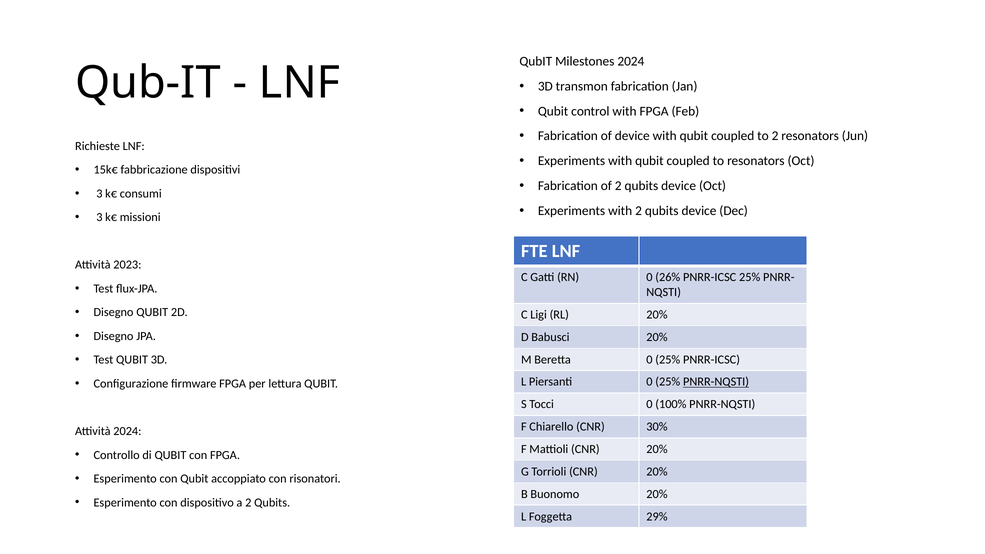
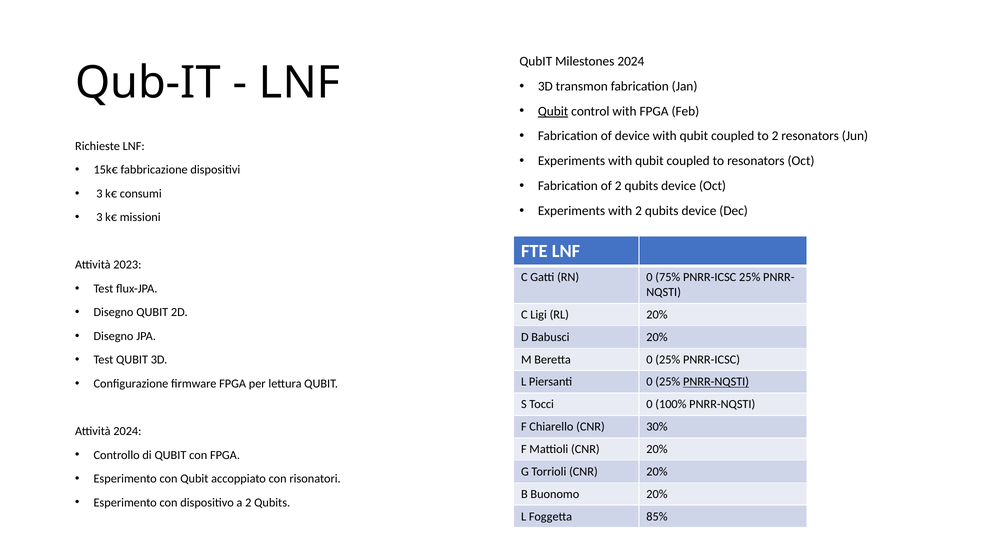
Qubit at (553, 111) underline: none -> present
26%: 26% -> 75%
29%: 29% -> 85%
